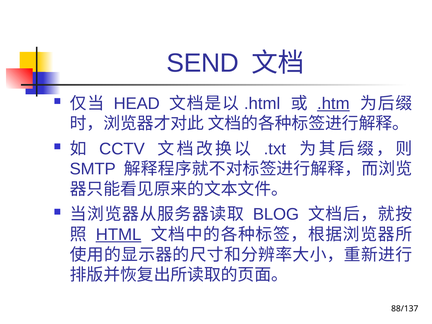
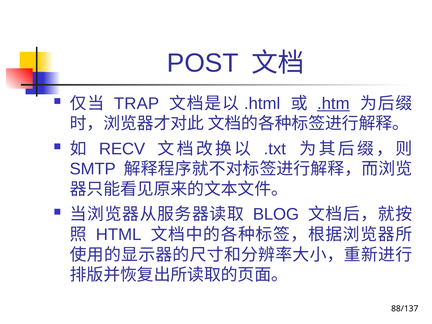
SEND: SEND -> POST
HEAD: HEAD -> TRAP
CCTV: CCTV -> RECV
HTML underline: present -> none
